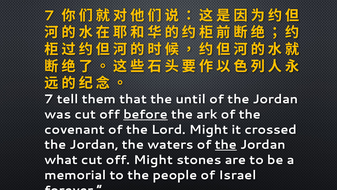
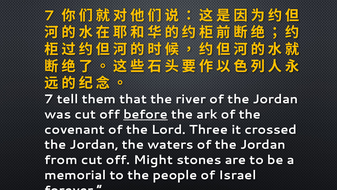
until: until -> river
Lord Might: Might -> Three
the at (226, 144) underline: present -> none
what: what -> from
